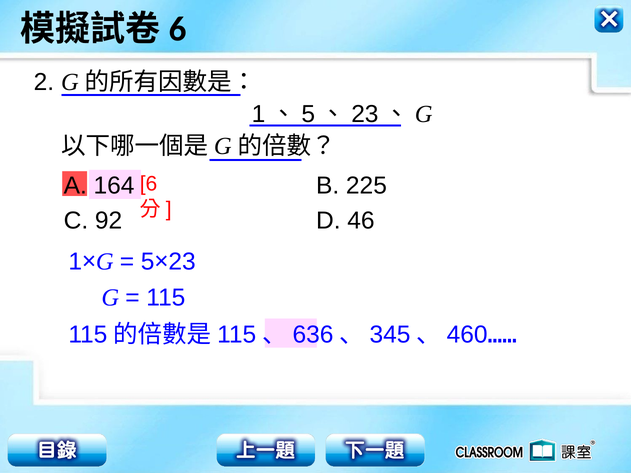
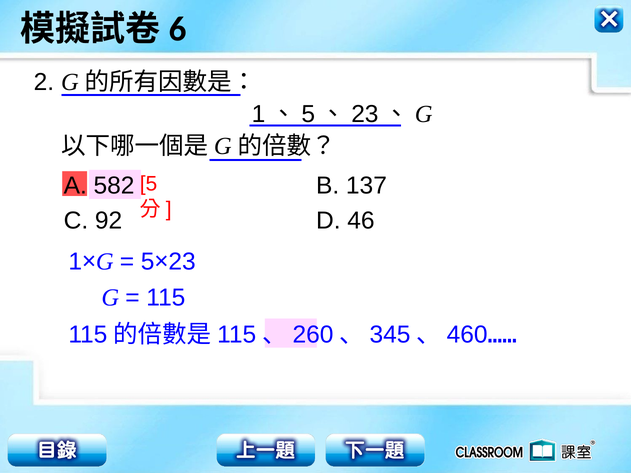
6 at (149, 184): 6 -> 5
164: 164 -> 582
225: 225 -> 137
636: 636 -> 260
